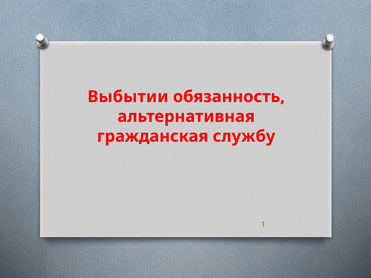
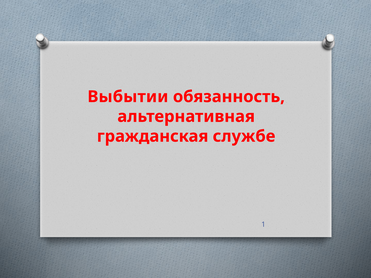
службу: службу -> службе
